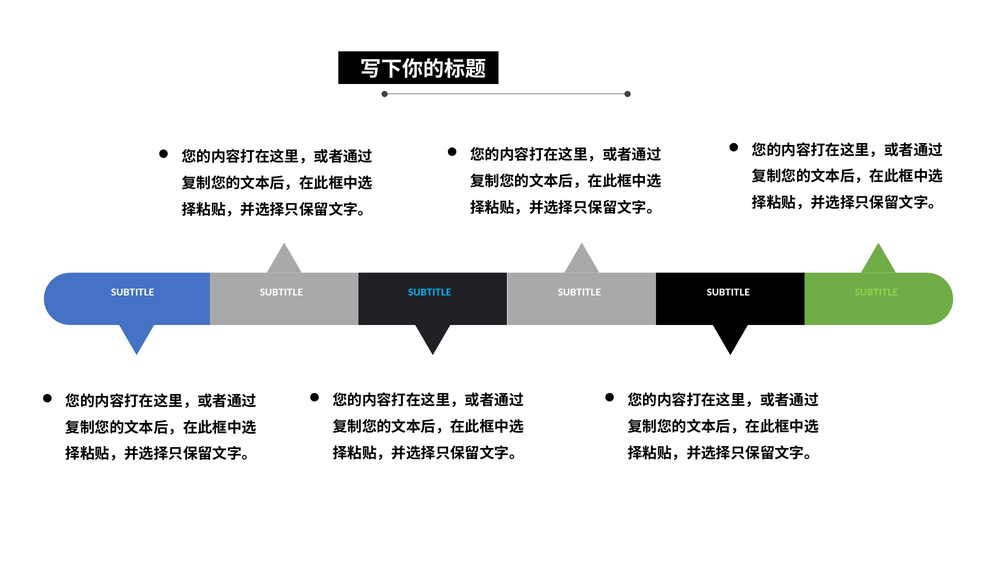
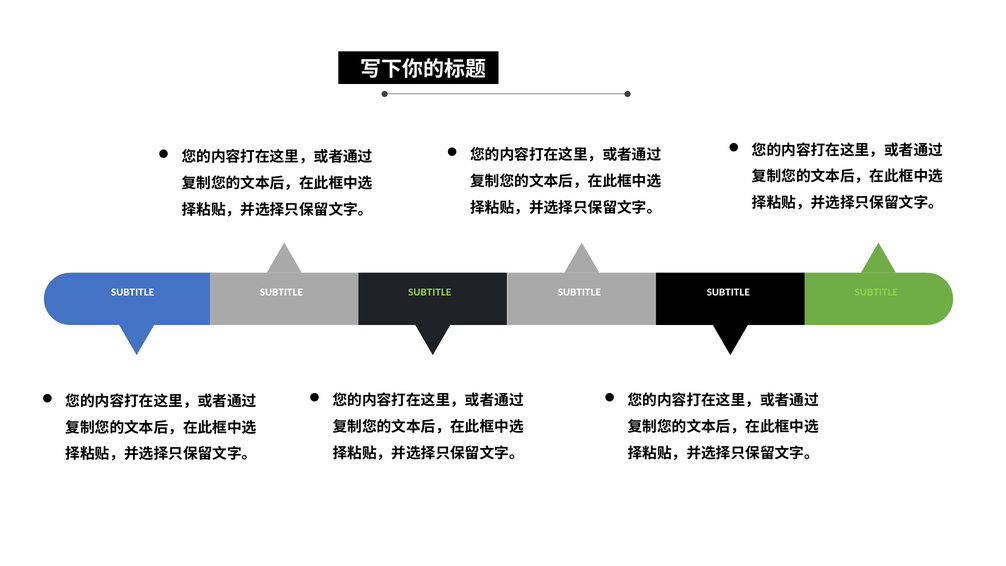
SUBTITLE at (430, 292) colour: light blue -> light green
